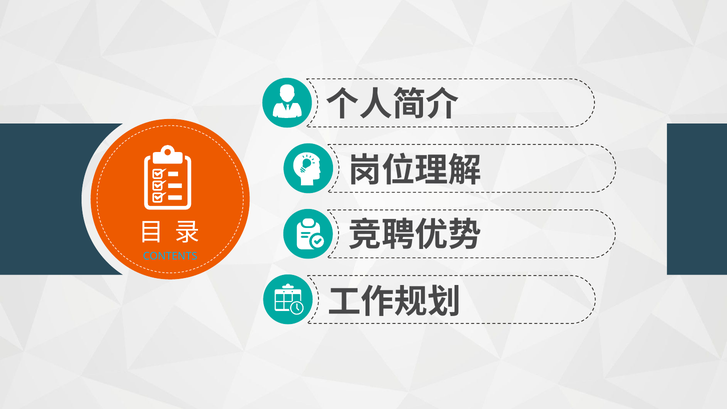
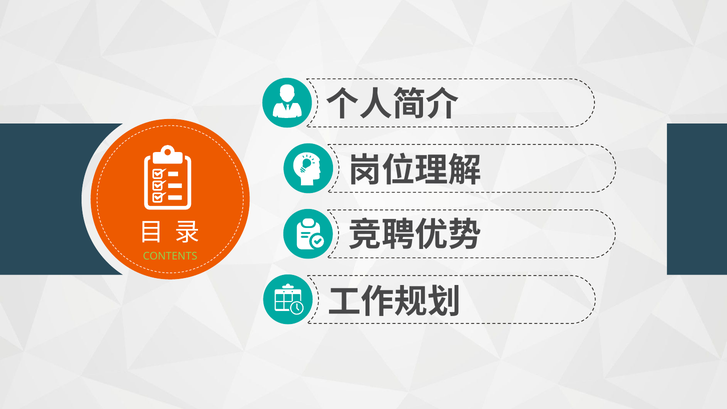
CONTENTS colour: light blue -> light green
